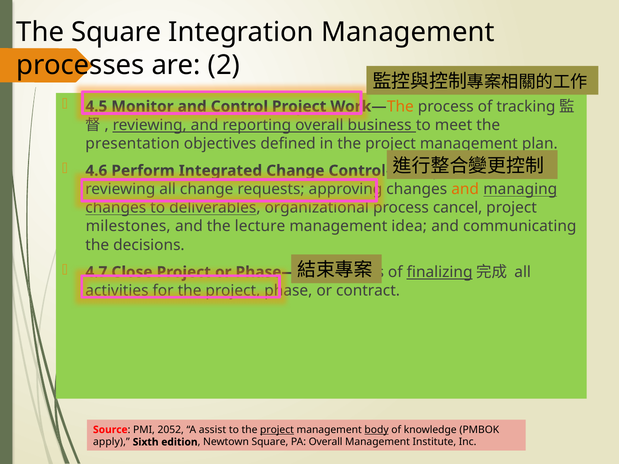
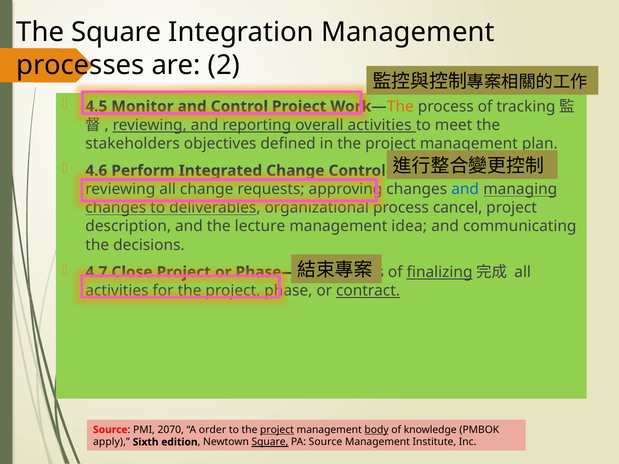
business at (380, 125): business -> activities
presentation: presentation -> stakeholders
and at (465, 189) colour: orange -> blue
milestones: milestones -> description
contract underline: none -> present
2052: 2052 -> 2070
assist: assist -> order
Square at (270, 442) underline: none -> present
PA Overall: Overall -> Source
